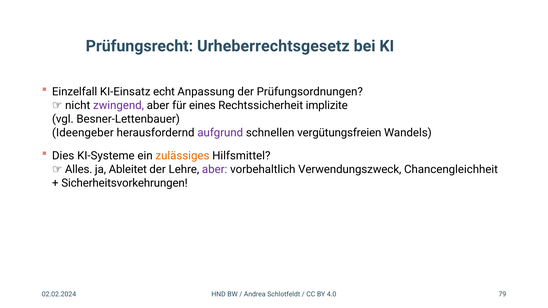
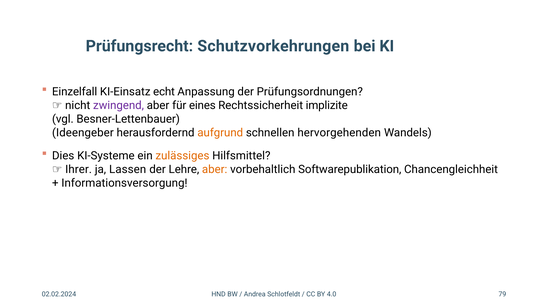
Urheberrechtsgesetz: Urheberrechtsgesetz -> Schutzvorkehrungen
aufgrund colour: purple -> orange
vergütungsfreien: vergütungsfreien -> hervorgehenden
Alles: Alles -> Ihrer
Ableitet: Ableitet -> Lassen
aber at (215, 169) colour: purple -> orange
Verwendungszweck: Verwendungszweck -> Softwarepublikation
Sicherheitsvorkehrungen: Sicherheitsvorkehrungen -> Informationsversorgung
